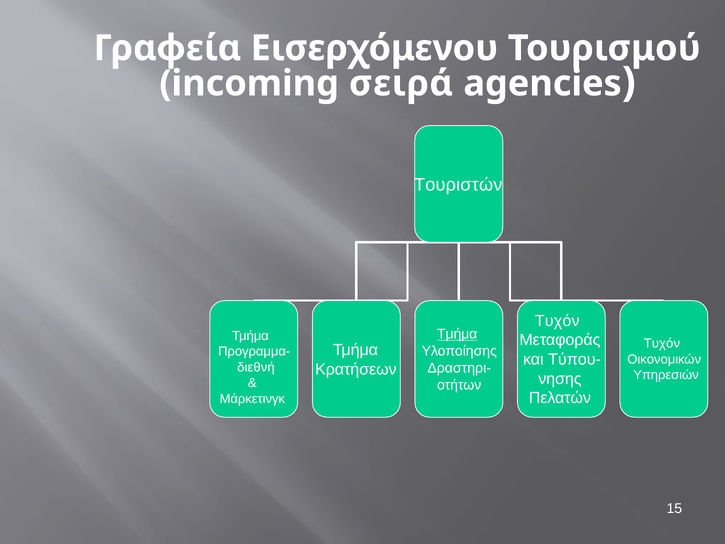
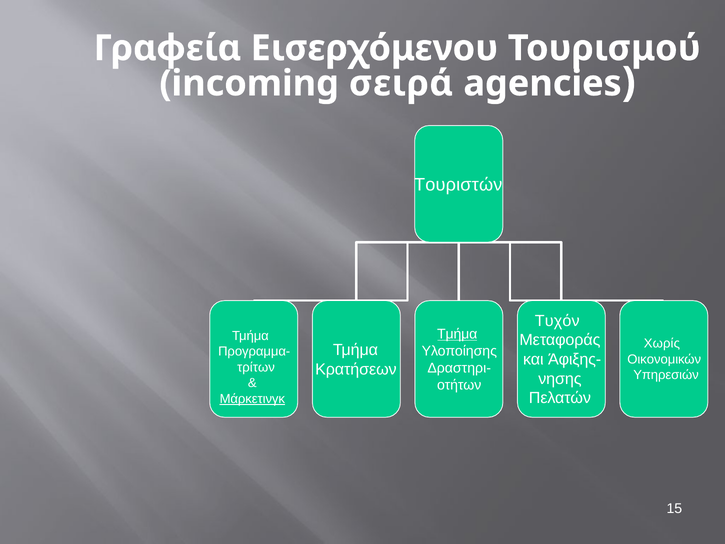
Τυχόν at (662, 343): Τυχόν -> Χωρίς
Τύπου-: Τύπου- -> Άφιξης-
διεθνή: διεθνή -> τρίτων
Μάρκετινγκ underline: none -> present
